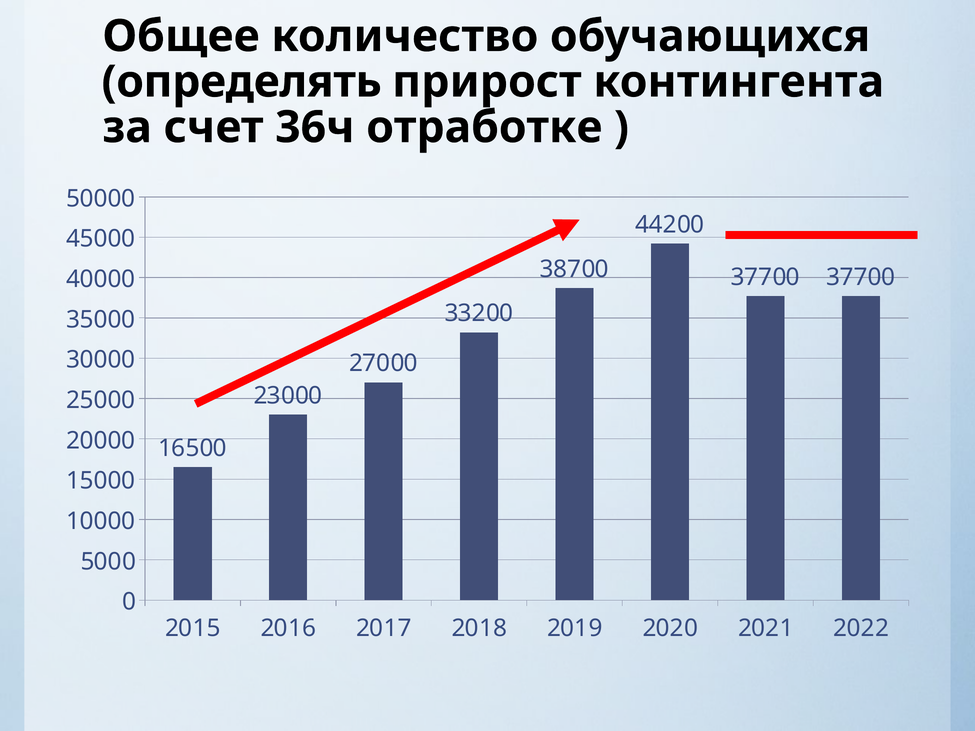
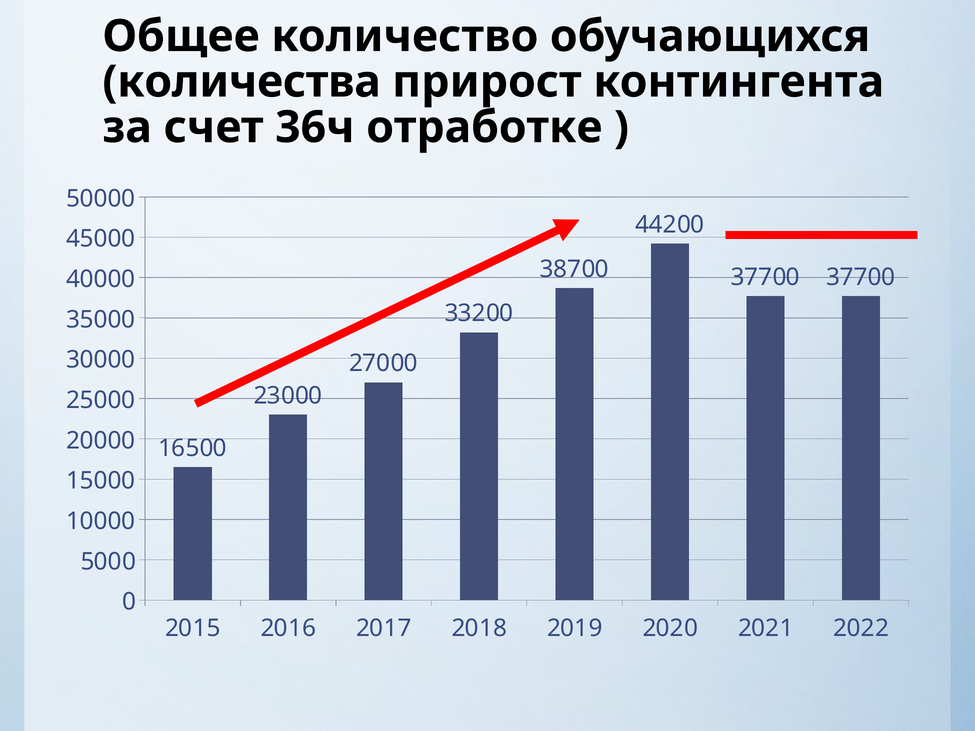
определять: определять -> количества
